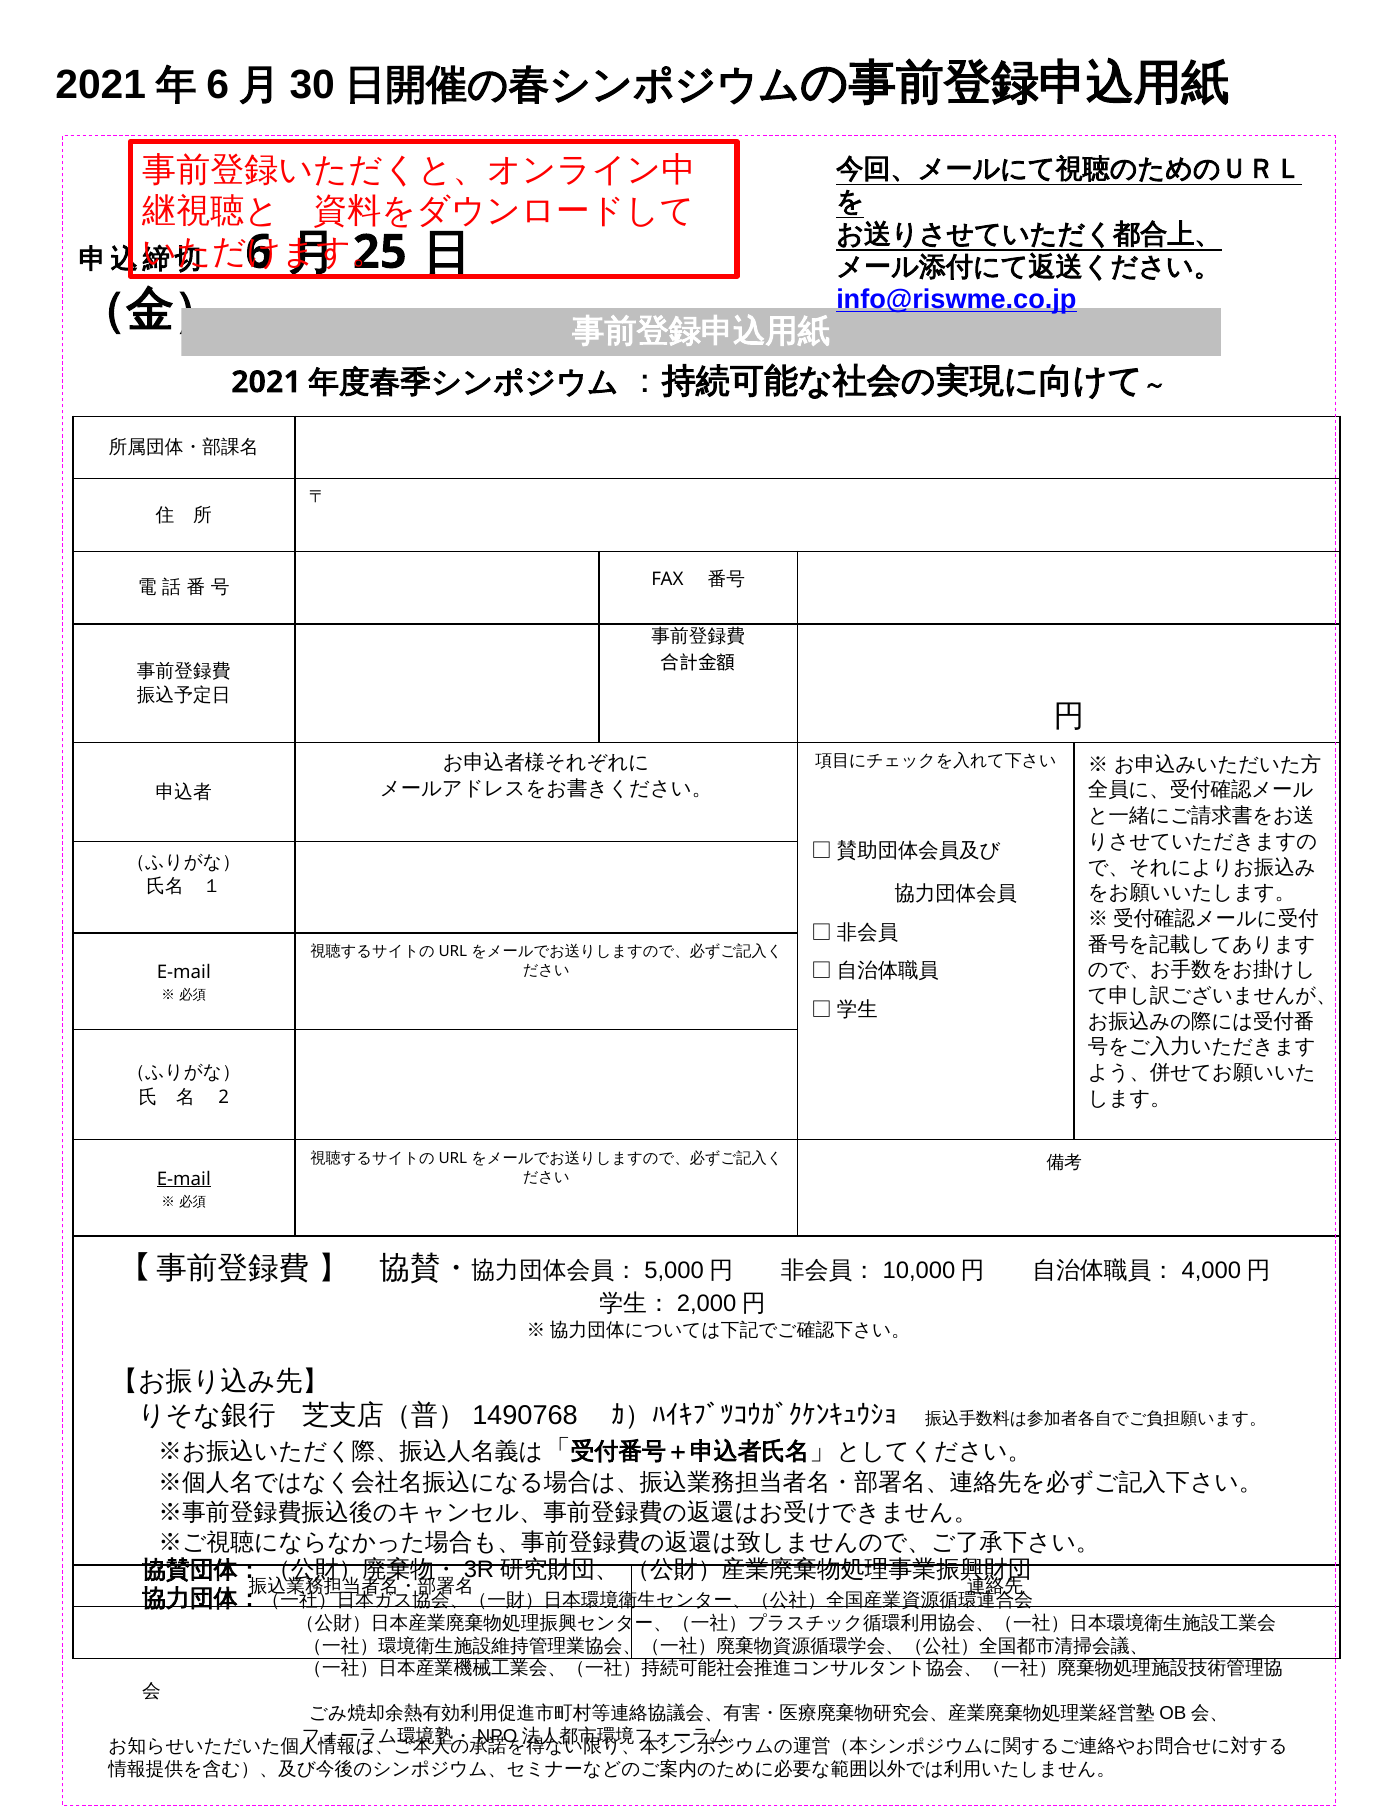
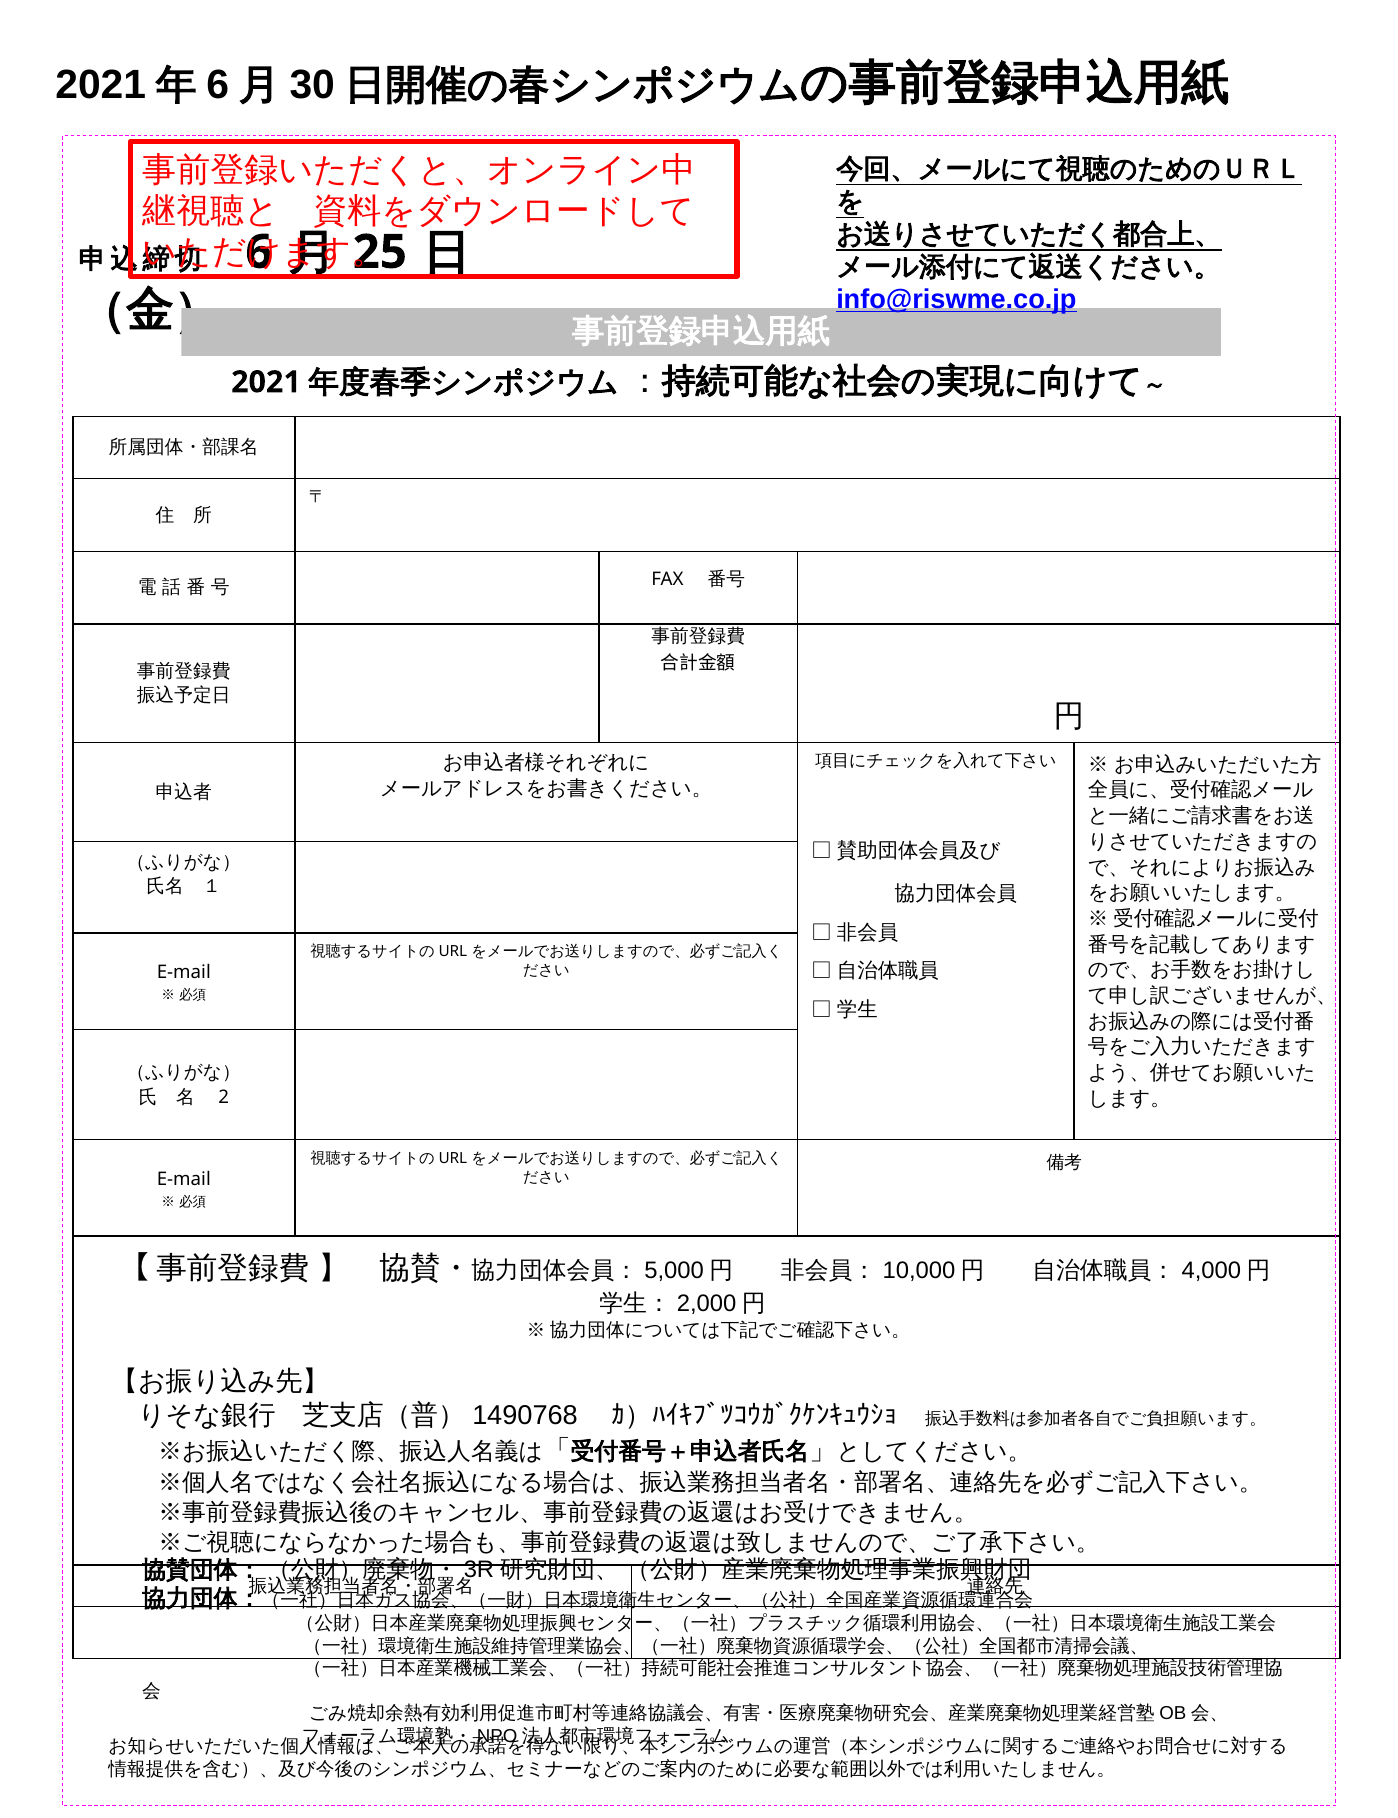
E-mail at (184, 1178) underline: present -> none
